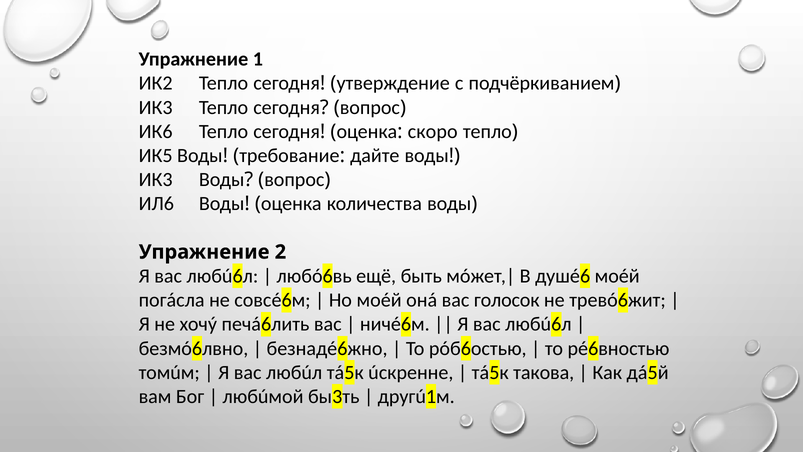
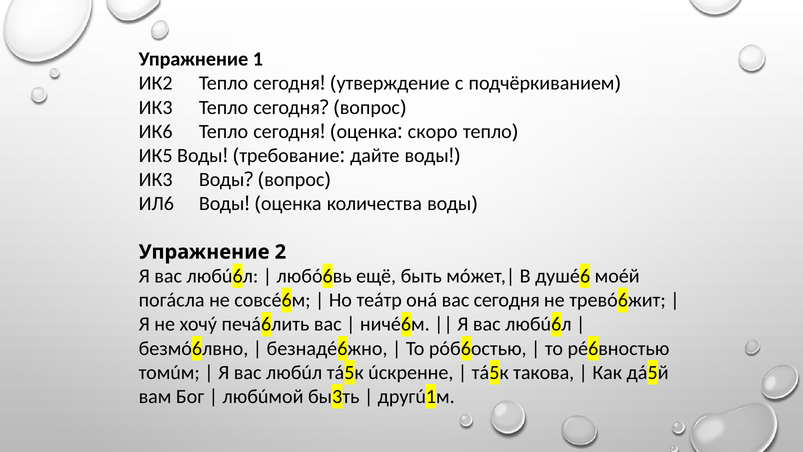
Но моéй: моéй -> теáтр
вас голосок: голосок -> сегодня
